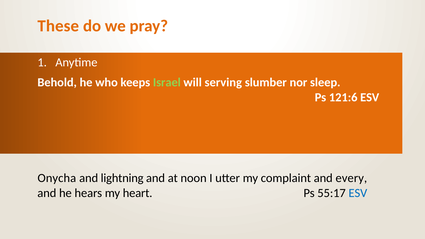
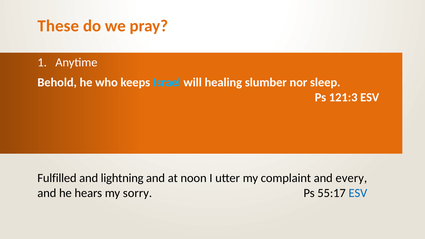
Israel colour: light green -> light blue
serving: serving -> healing
121:6: 121:6 -> 121:3
Onycha: Onycha -> Fulfilled
heart: heart -> sorry
